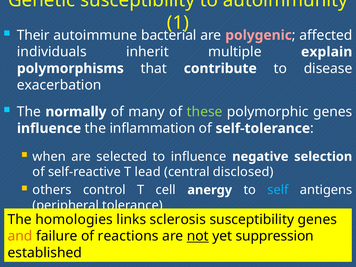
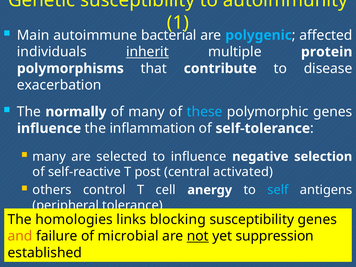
Their: Their -> Main
polygenic colour: pink -> light blue
inherit underline: none -> present
explain: explain -> protein
these colour: light green -> light blue
when at (49, 157): when -> many
lead: lead -> post
disclosed: disclosed -> activated
sclerosis: sclerosis -> blocking
reactions: reactions -> microbial
